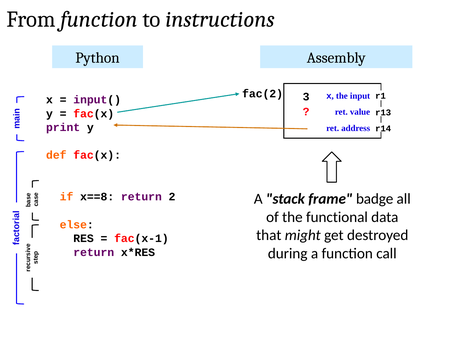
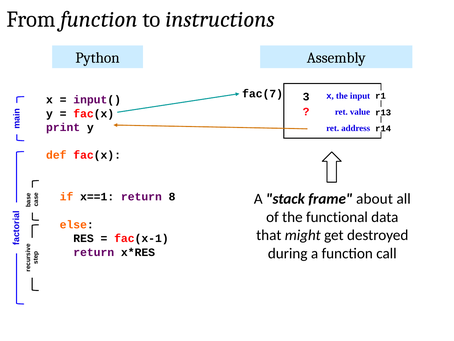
fac(2: fac(2 -> fac(7
x==8: x==8 -> x==1
2: 2 -> 8
badge: badge -> about
